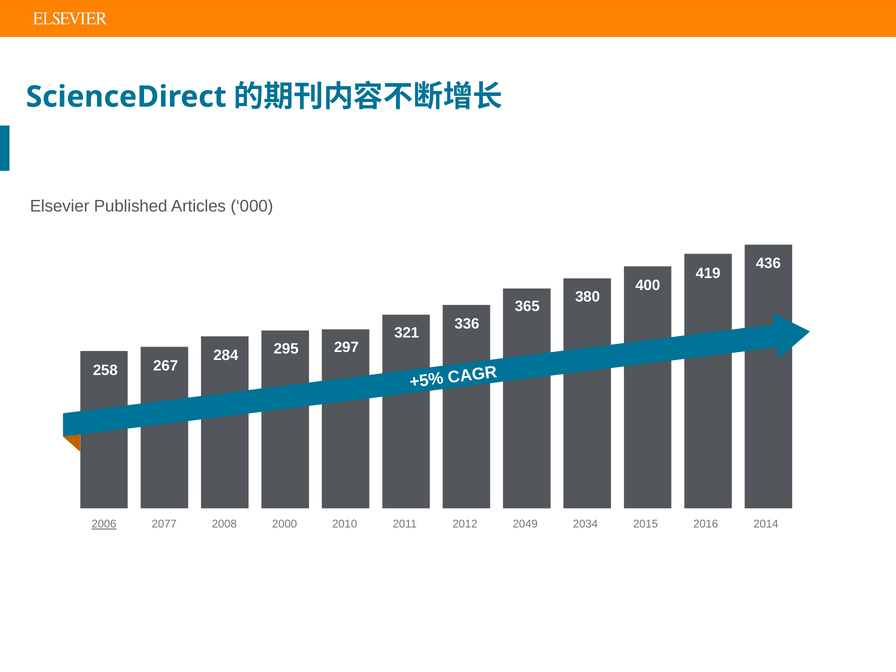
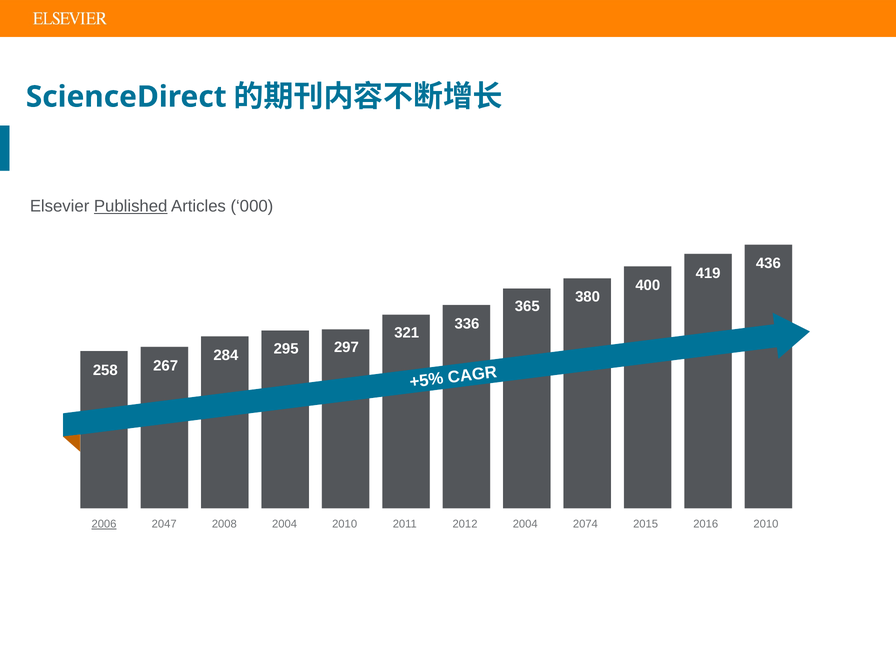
Published underline: none -> present
2077: 2077 -> 2047
2000 at (285, 524): 2000 -> 2004
2049 at (525, 524): 2049 -> 2004
2034: 2034 -> 2074
2011 2014: 2014 -> 2010
